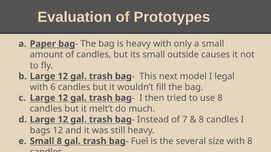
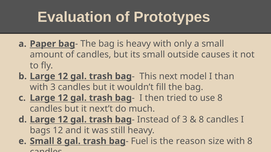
legal: legal -> than
with 6: 6 -> 3
melt’t: melt’t -> next’t
of 7: 7 -> 3
several: several -> reason
